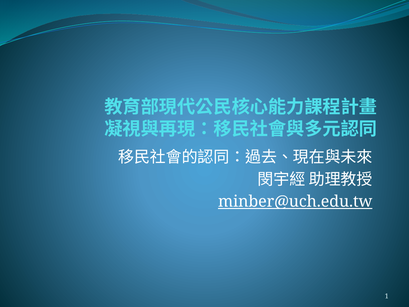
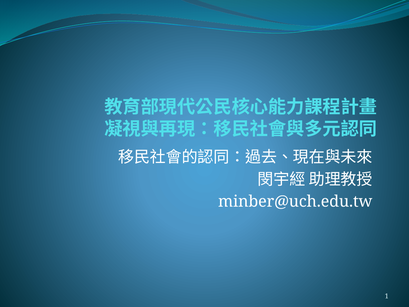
minber@uch.edu.tw underline: present -> none
